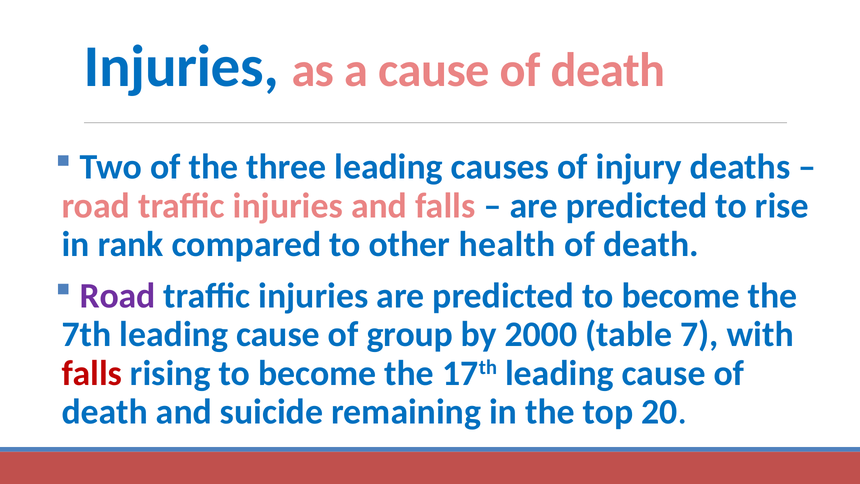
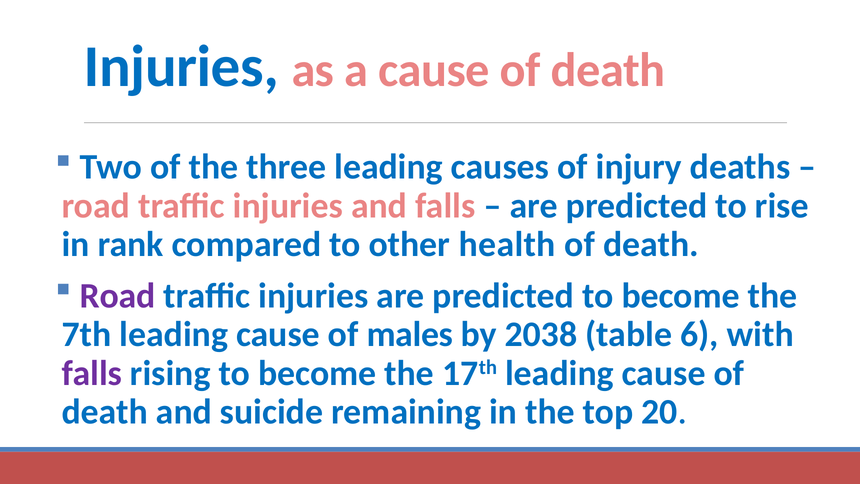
group: group -> males
2000: 2000 -> 2038
7: 7 -> 6
falls at (92, 373) colour: red -> purple
